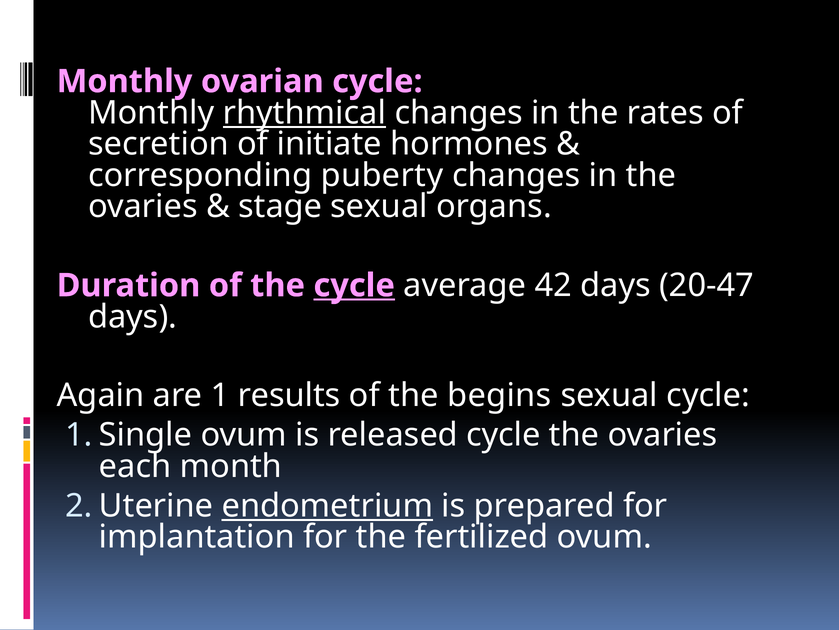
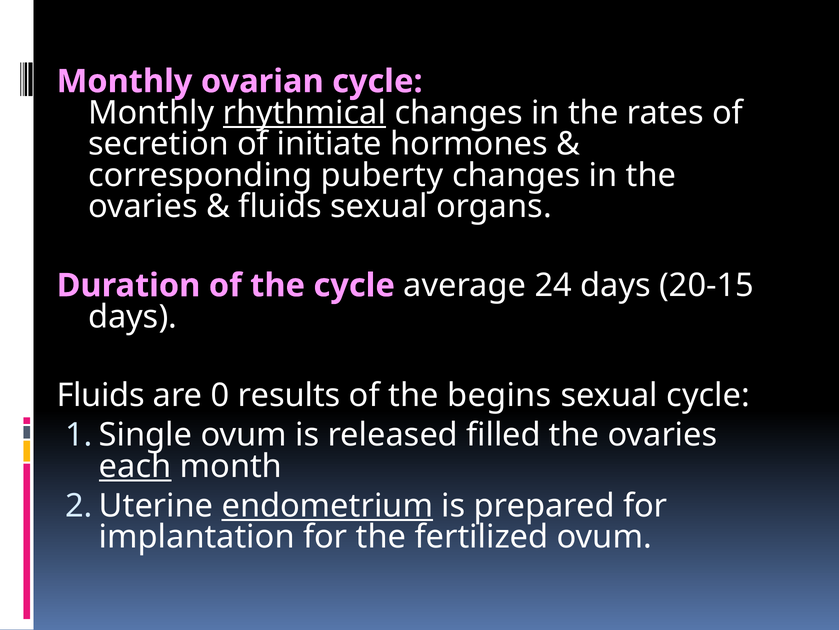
stage at (280, 206): stage -> fluids
cycle at (354, 285) underline: present -> none
42: 42 -> 24
20-47: 20-47 -> 20-15
Again at (101, 395): Again -> Fluids
1: 1 -> 0
released cycle: cycle -> filled
each underline: none -> present
